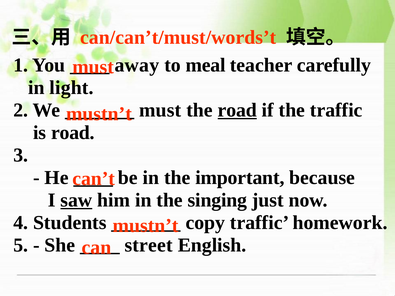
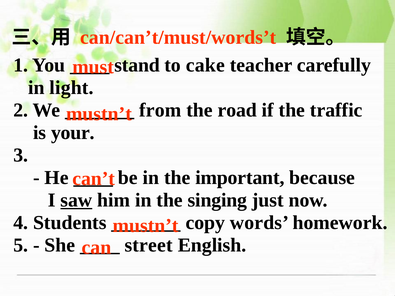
away: away -> stand
meal: meal -> cake
must at (160, 110): must -> from
road at (237, 110) underline: present -> none
is road: road -> your
copy traffic: traffic -> words
